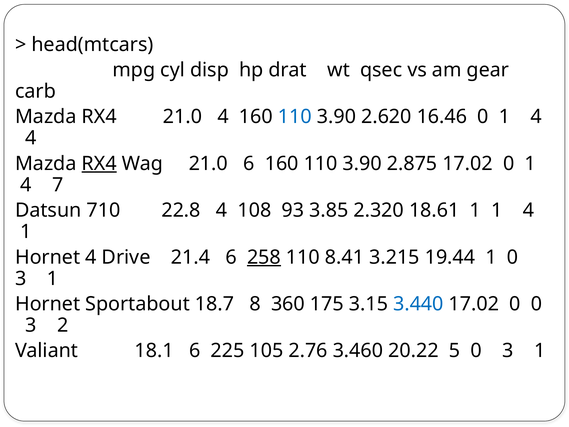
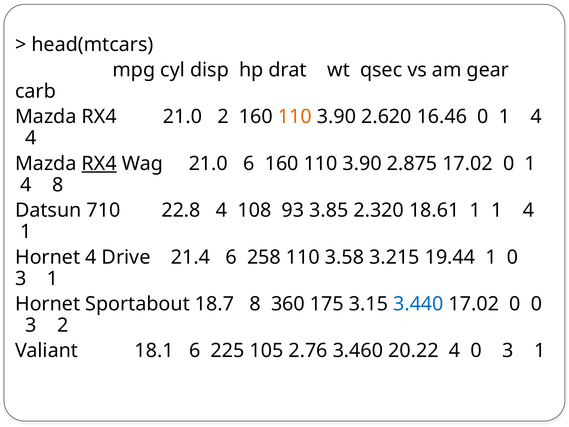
21.0 4: 4 -> 2
110 at (295, 117) colour: blue -> orange
4 7: 7 -> 8
258 underline: present -> none
8.41: 8.41 -> 3.58
20.22 5: 5 -> 4
